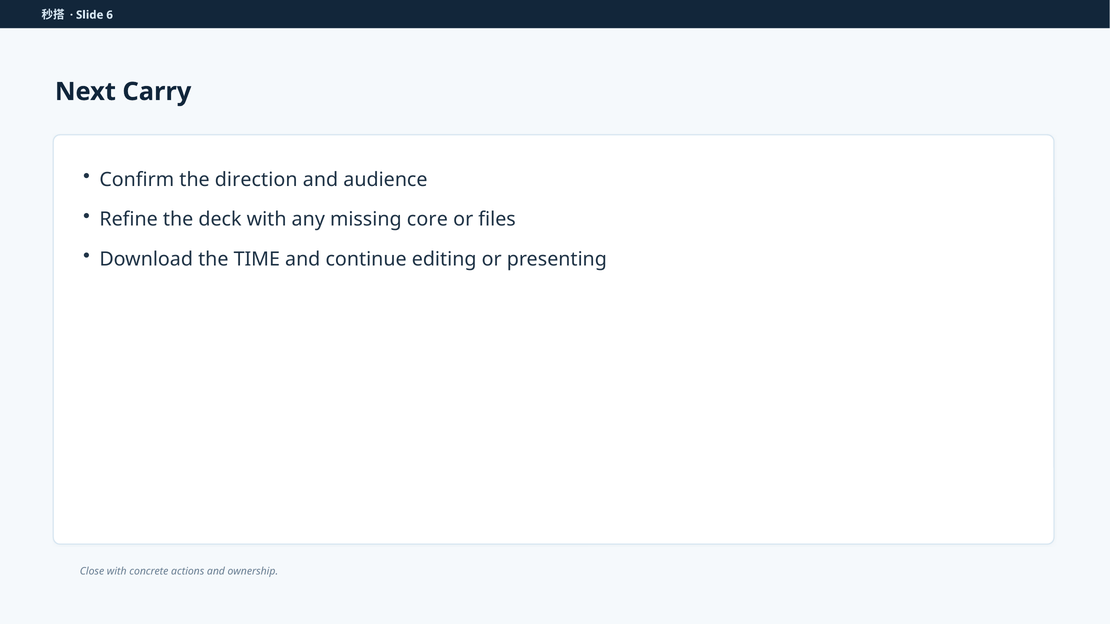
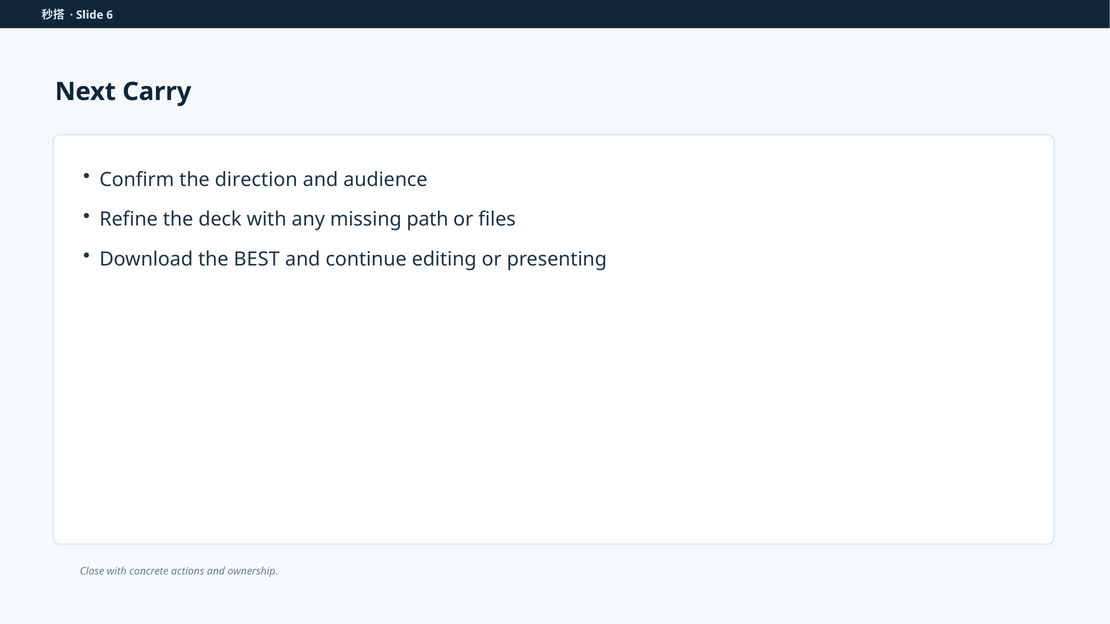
core: core -> path
TIME: TIME -> BEST
